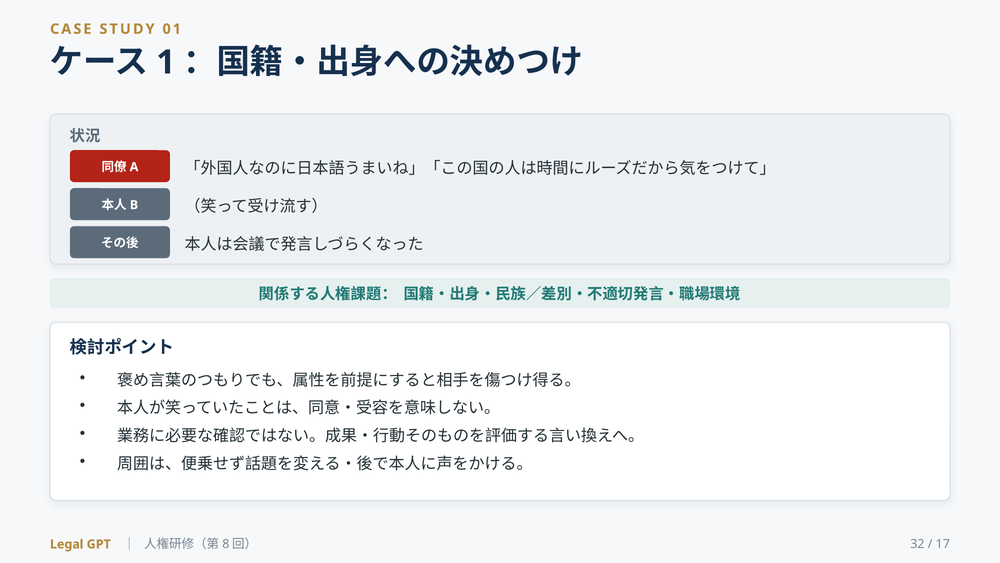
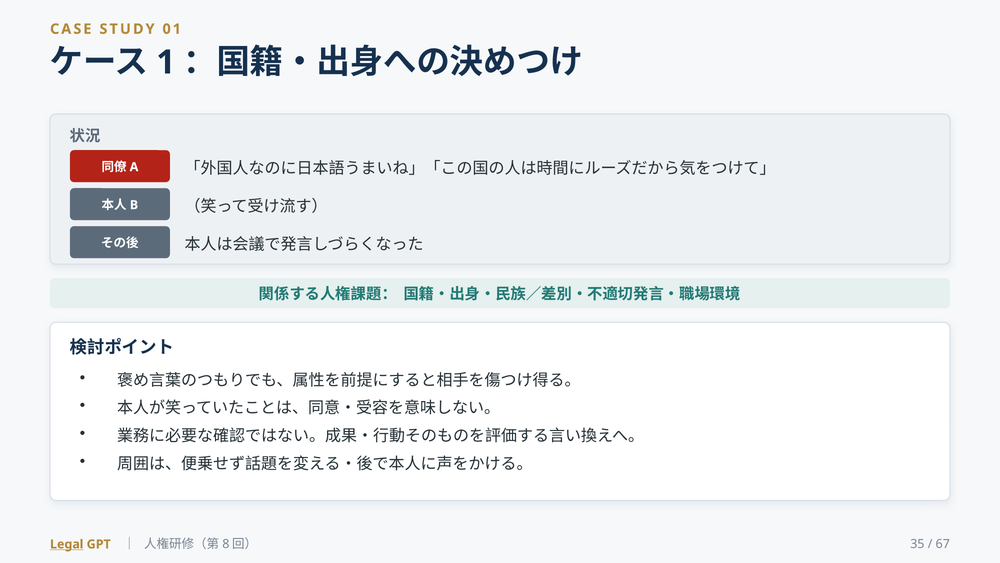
Legal underline: none -> present
32: 32 -> 35
17: 17 -> 67
